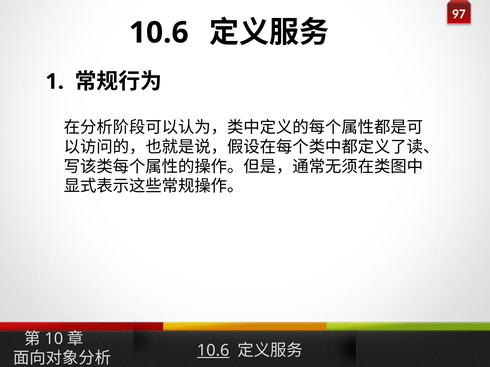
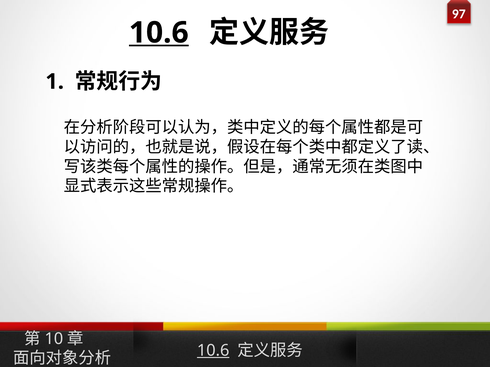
10.6 at (159, 33) underline: none -> present
